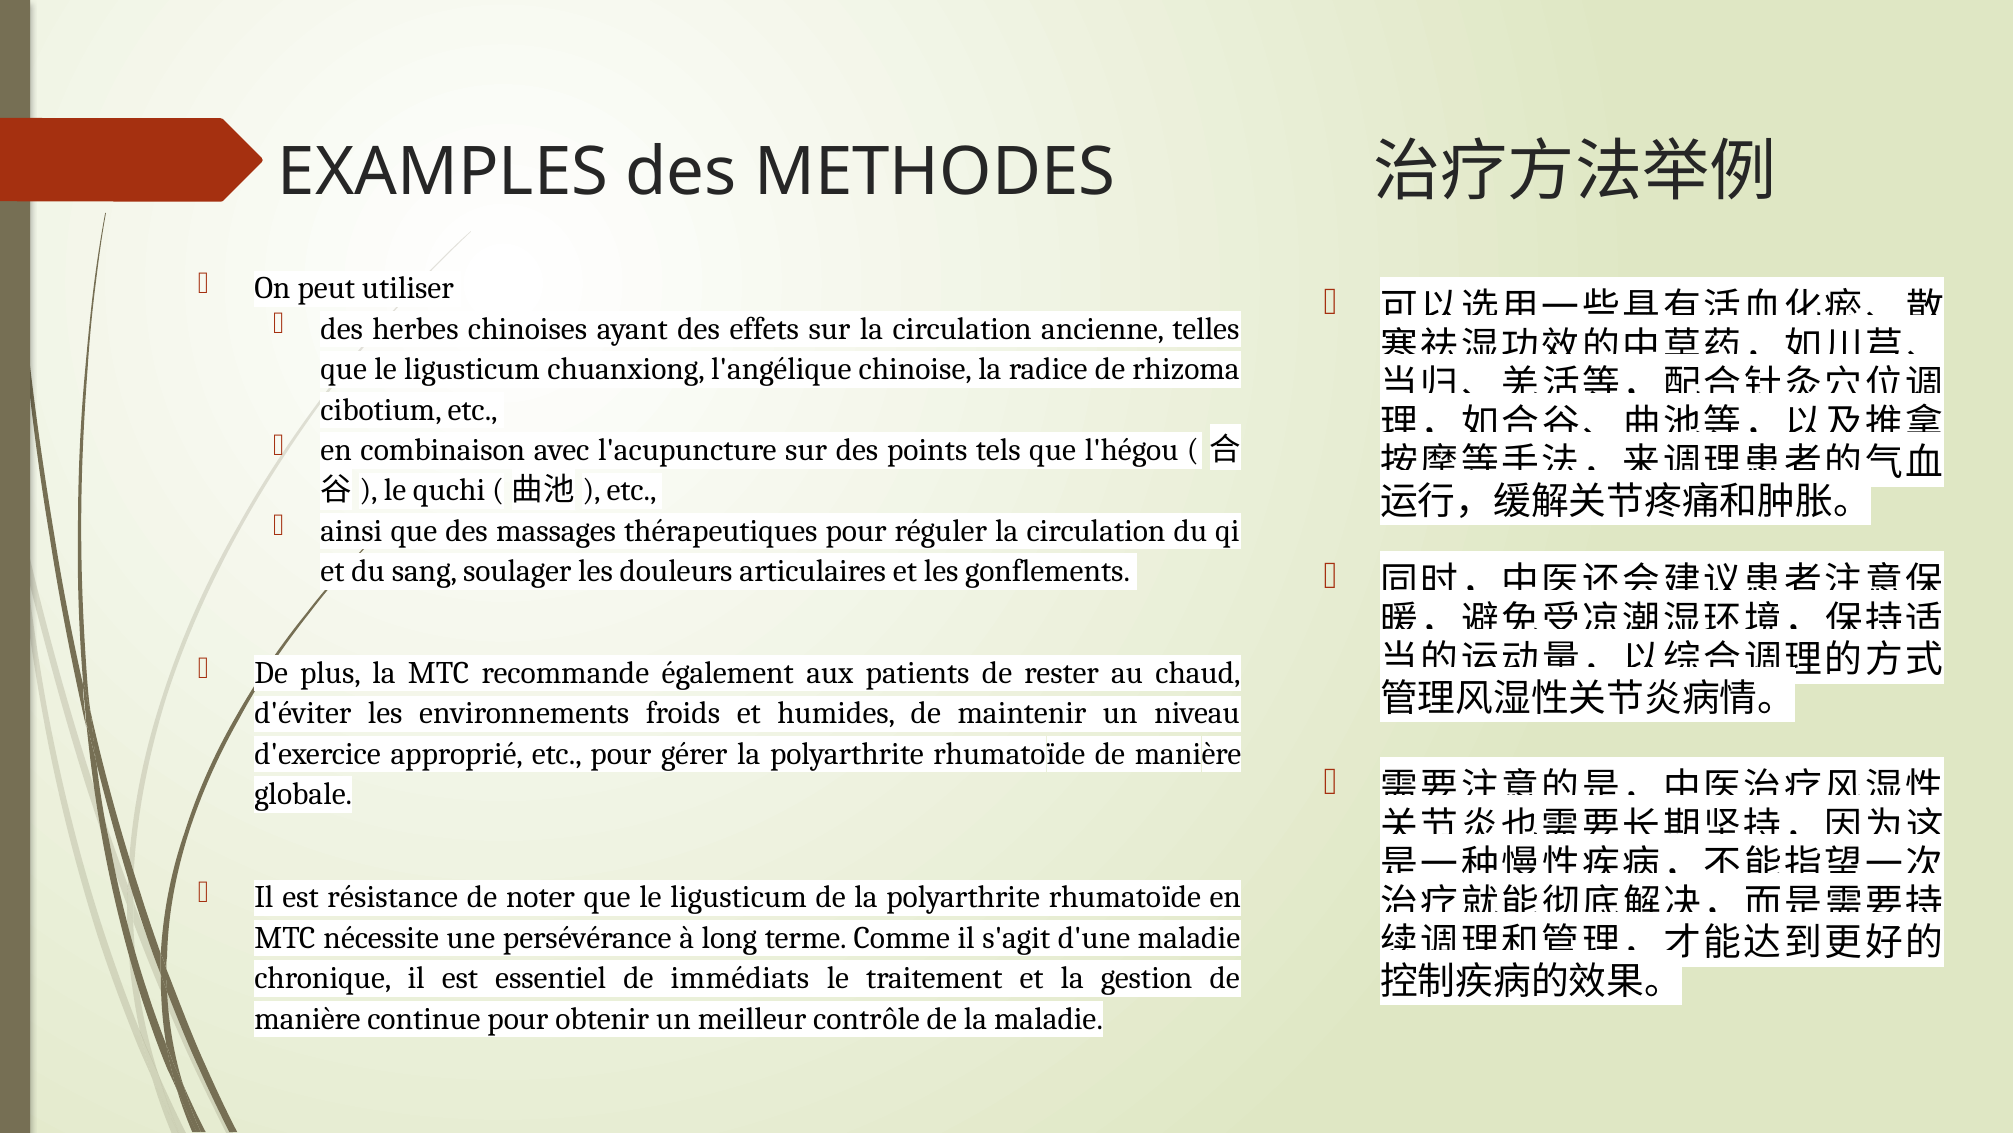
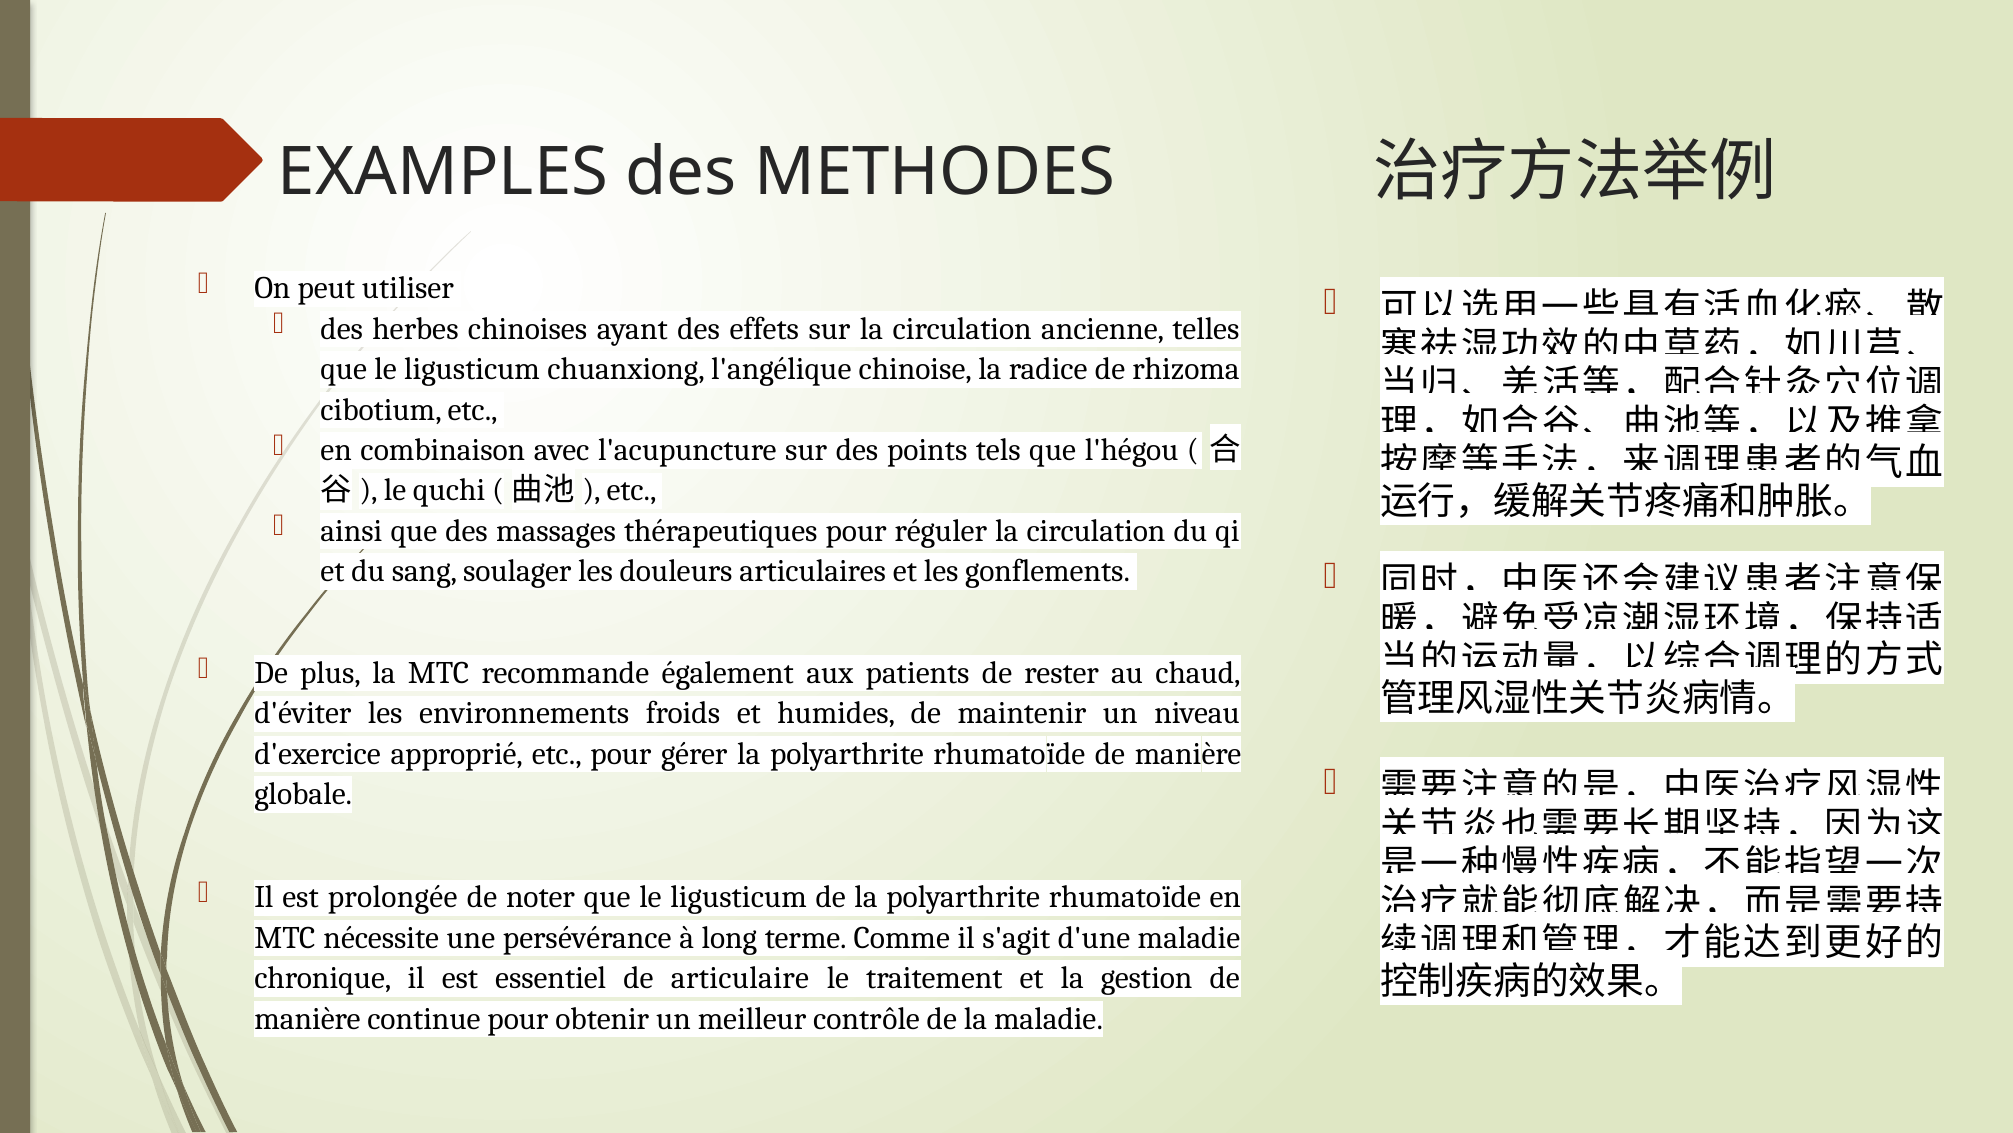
résistance: résistance -> prolongée
immédiats: immédiats -> articulaire
